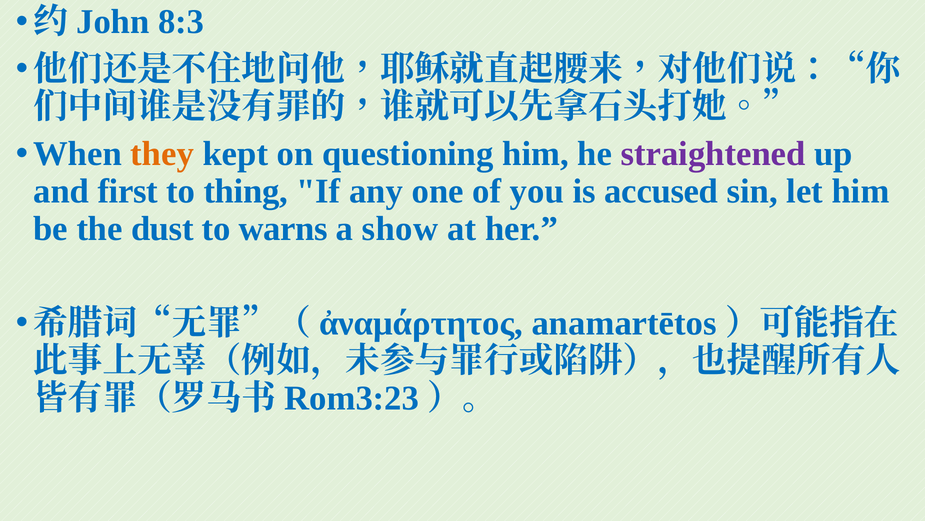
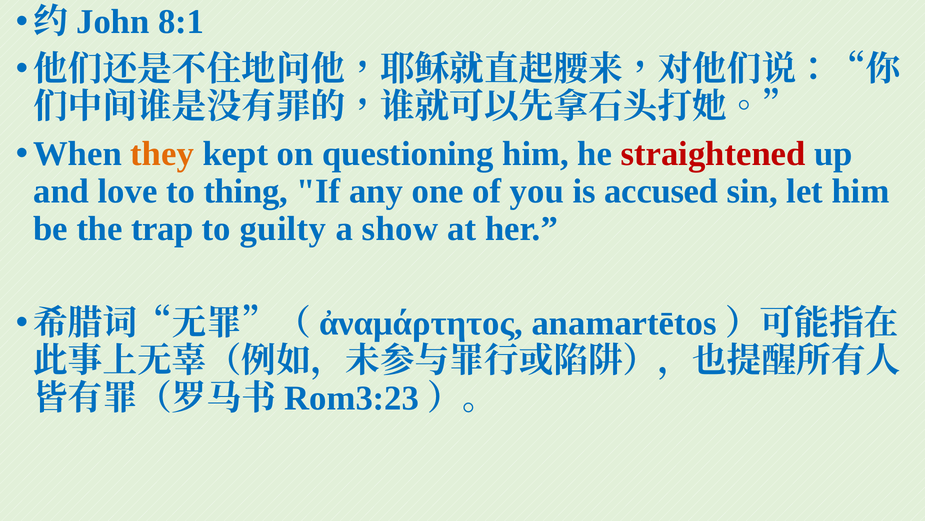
8:3: 8:3 -> 8:1
straightened colour: purple -> red
first: first -> love
dust: dust -> trap
warns: warns -> guilty
